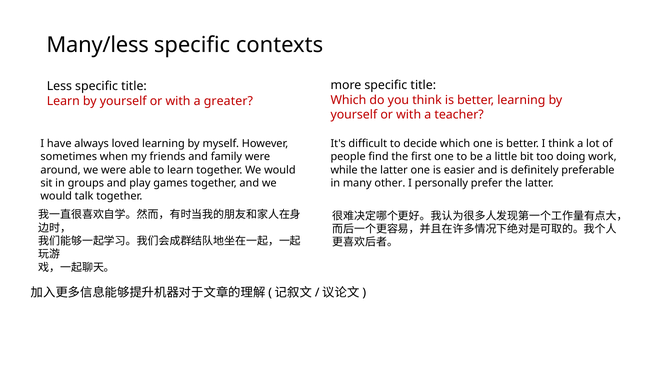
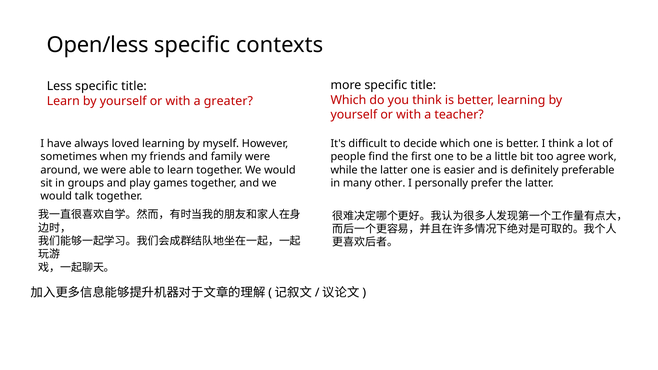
Many/less: Many/less -> Open/less
doing: doing -> agree
